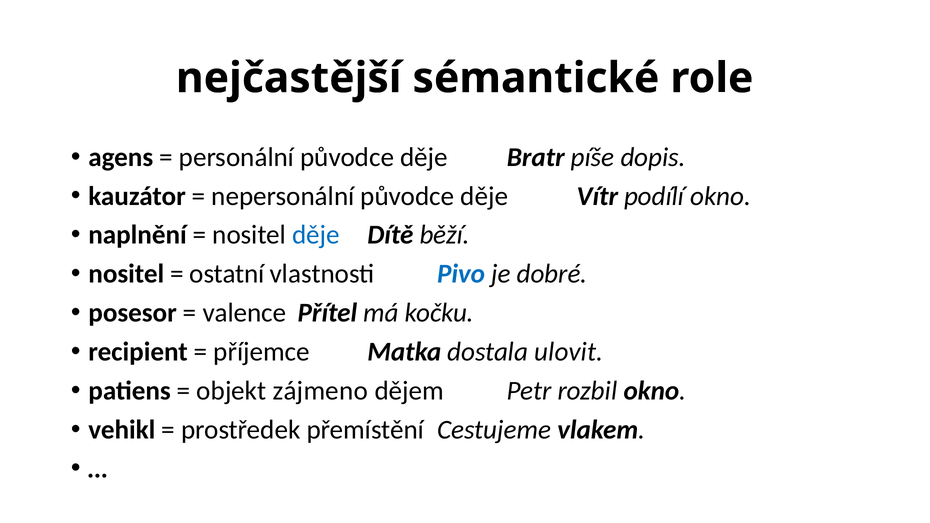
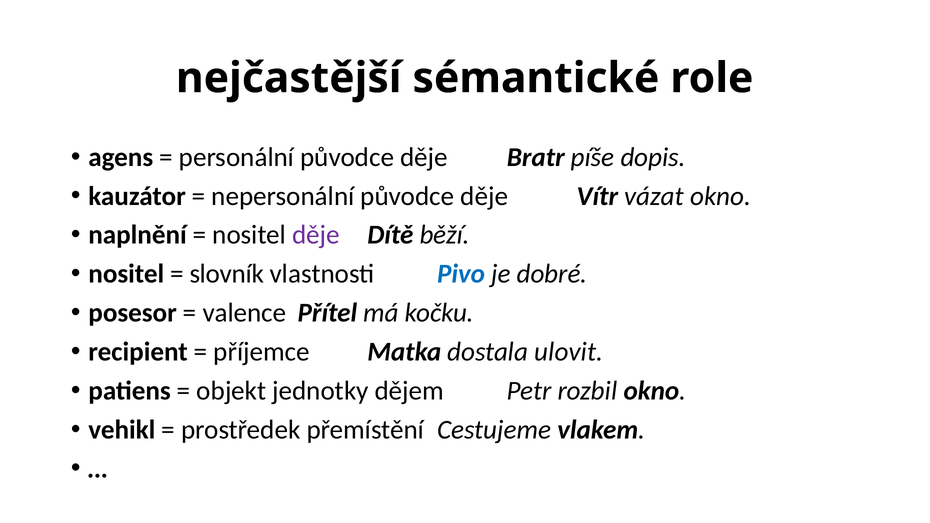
podílí: podílí -> vázat
děje at (316, 235) colour: blue -> purple
ostatní: ostatní -> slovník
zájmeno: zájmeno -> jednotky
